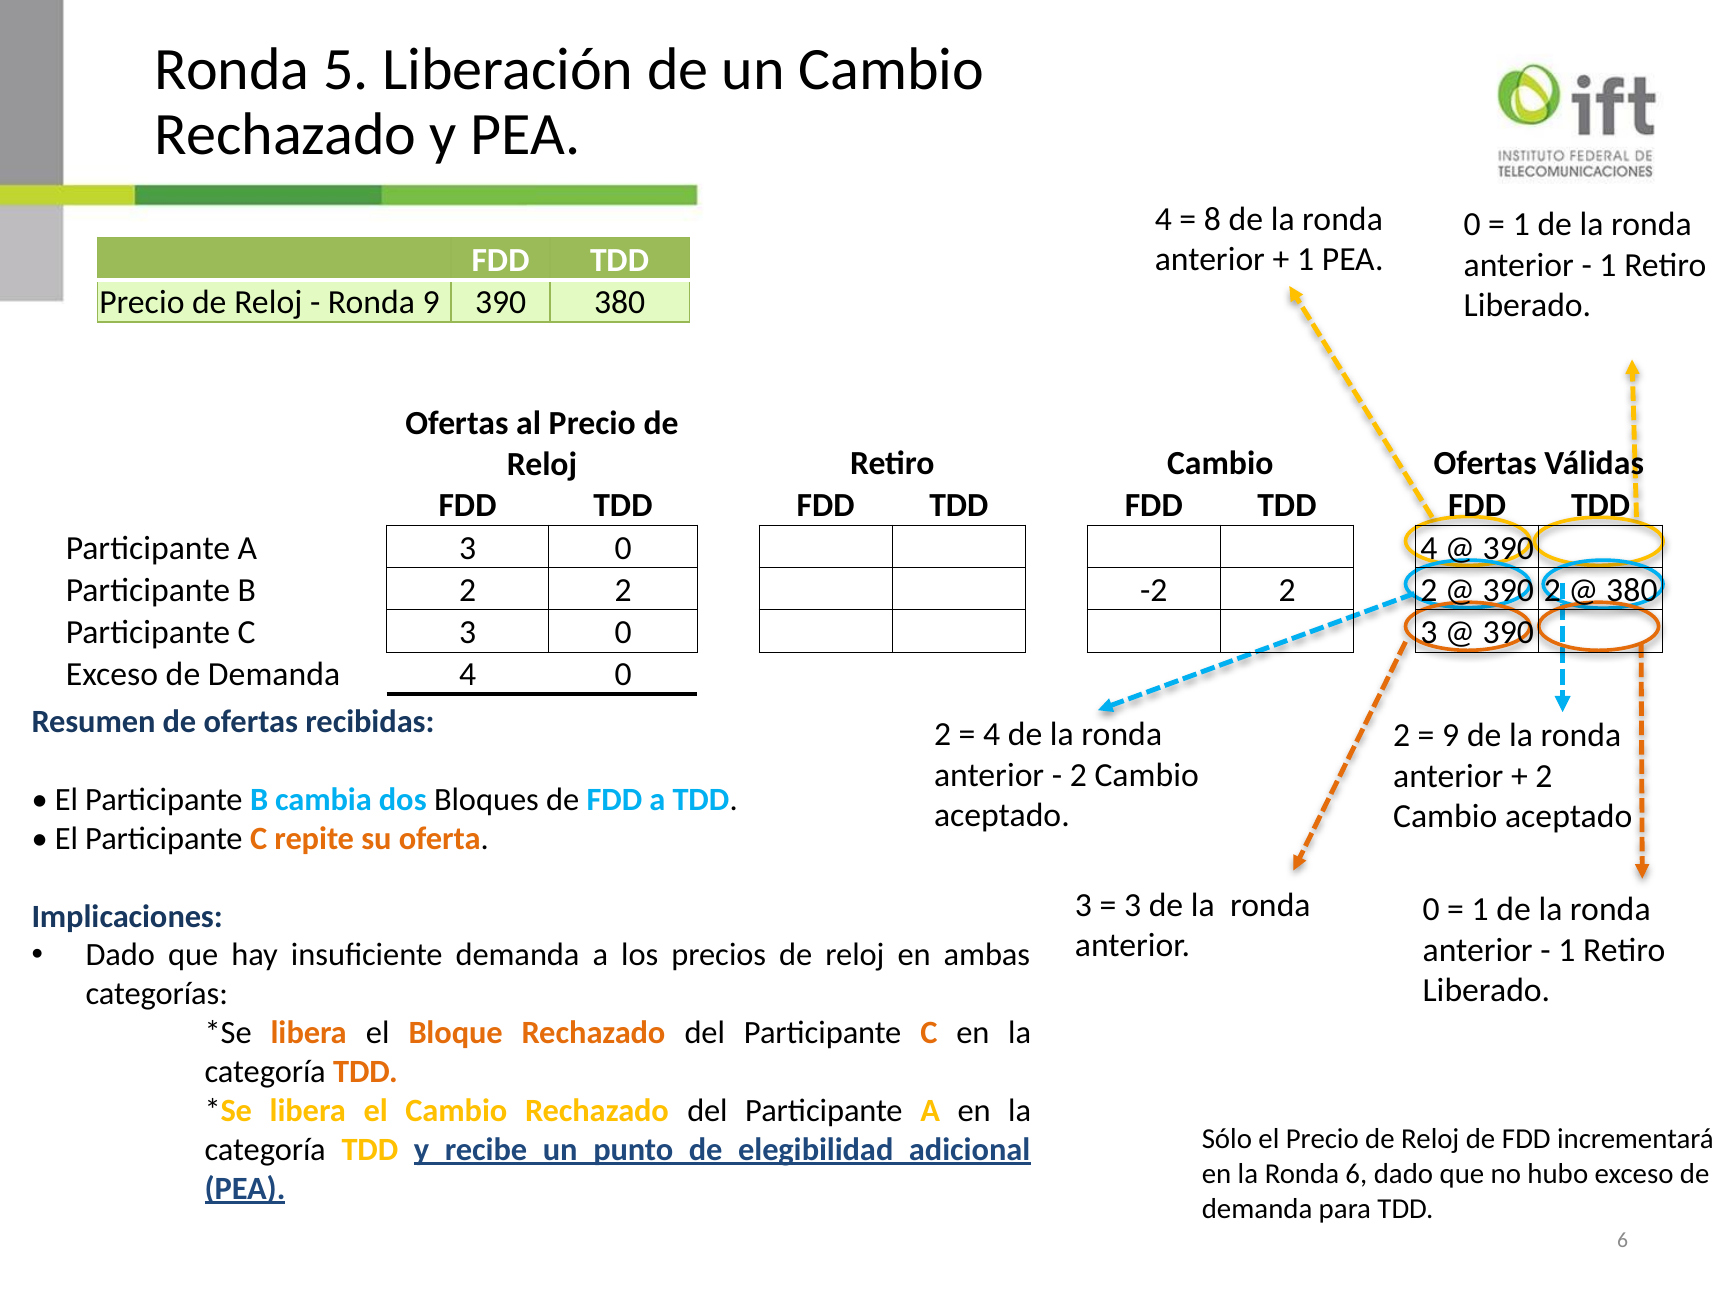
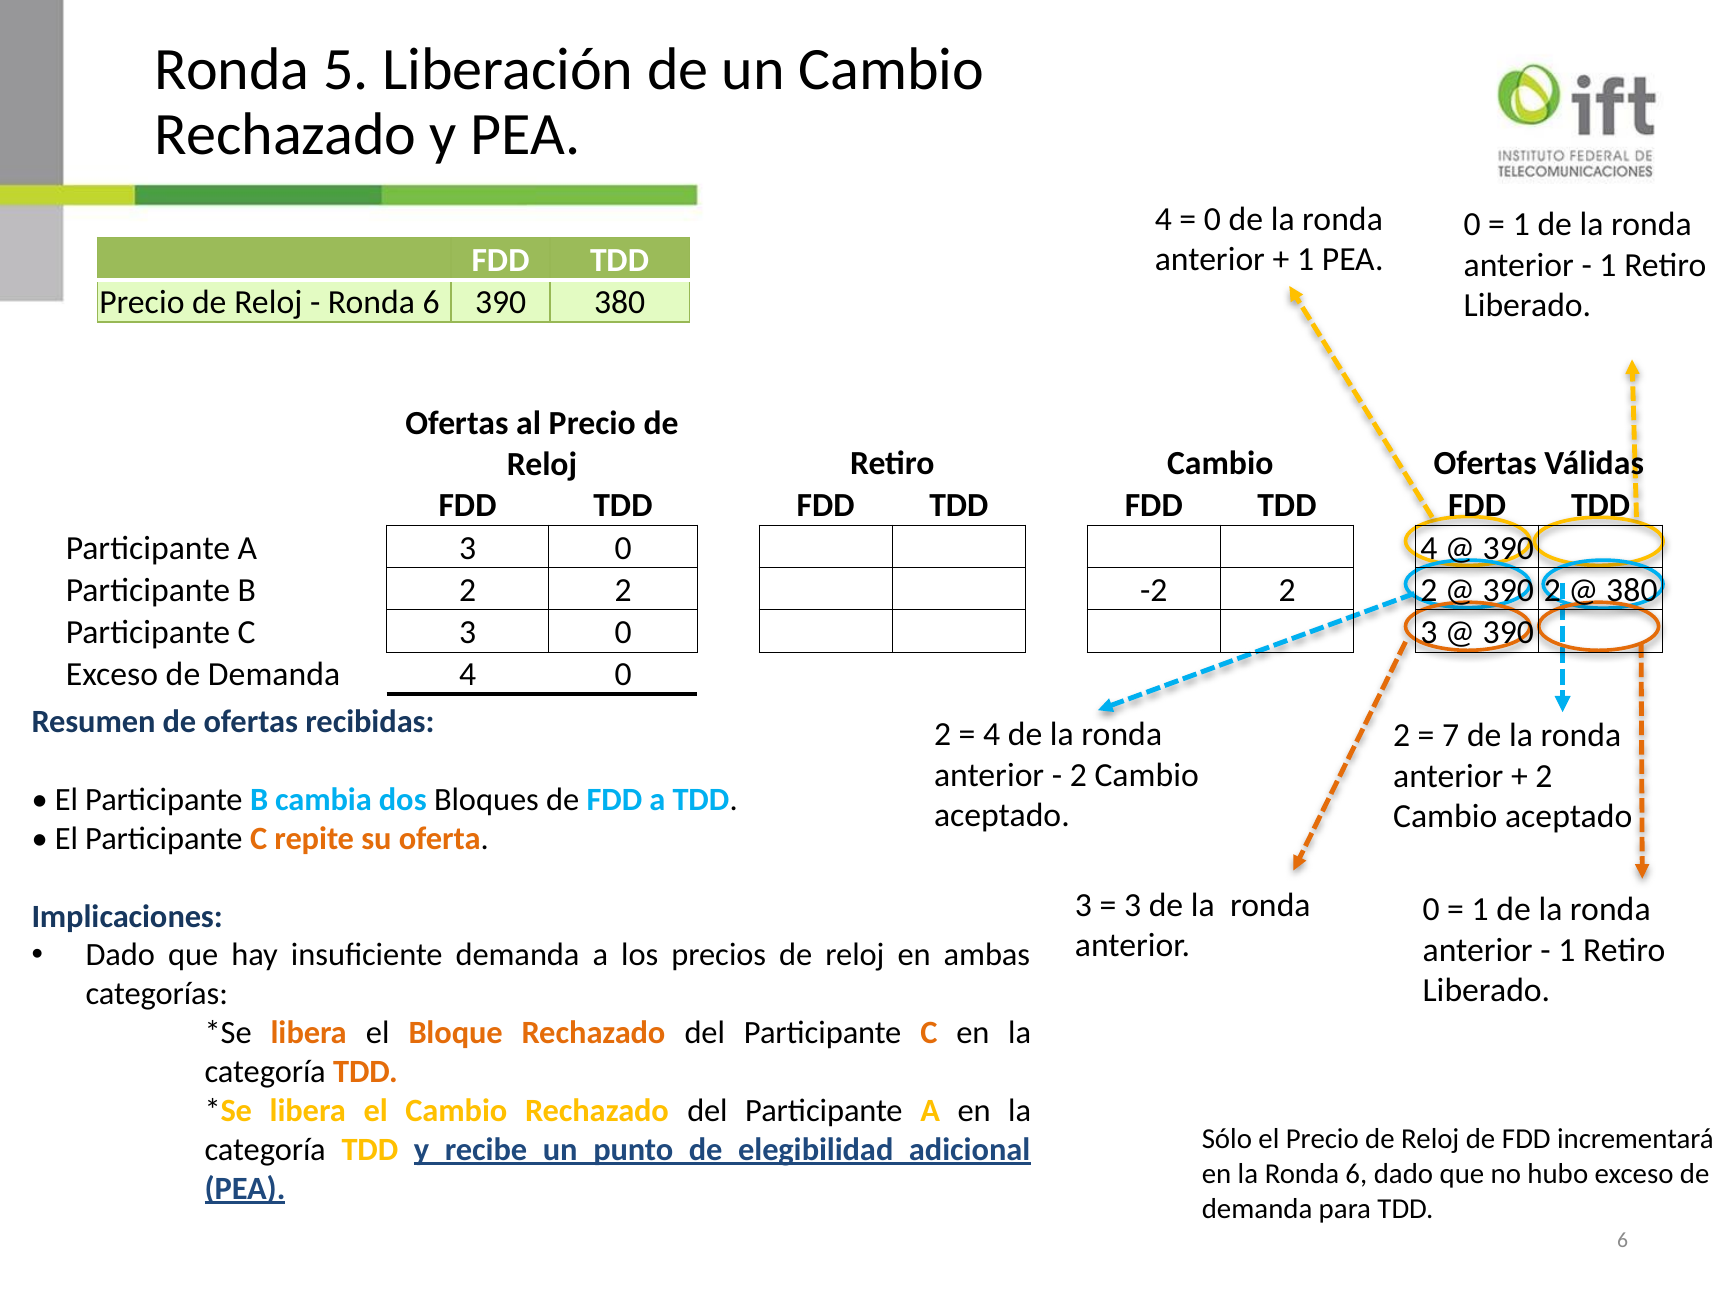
8 at (1212, 219): 8 -> 0
9 at (431, 303): 9 -> 6
9 at (1451, 736): 9 -> 7
